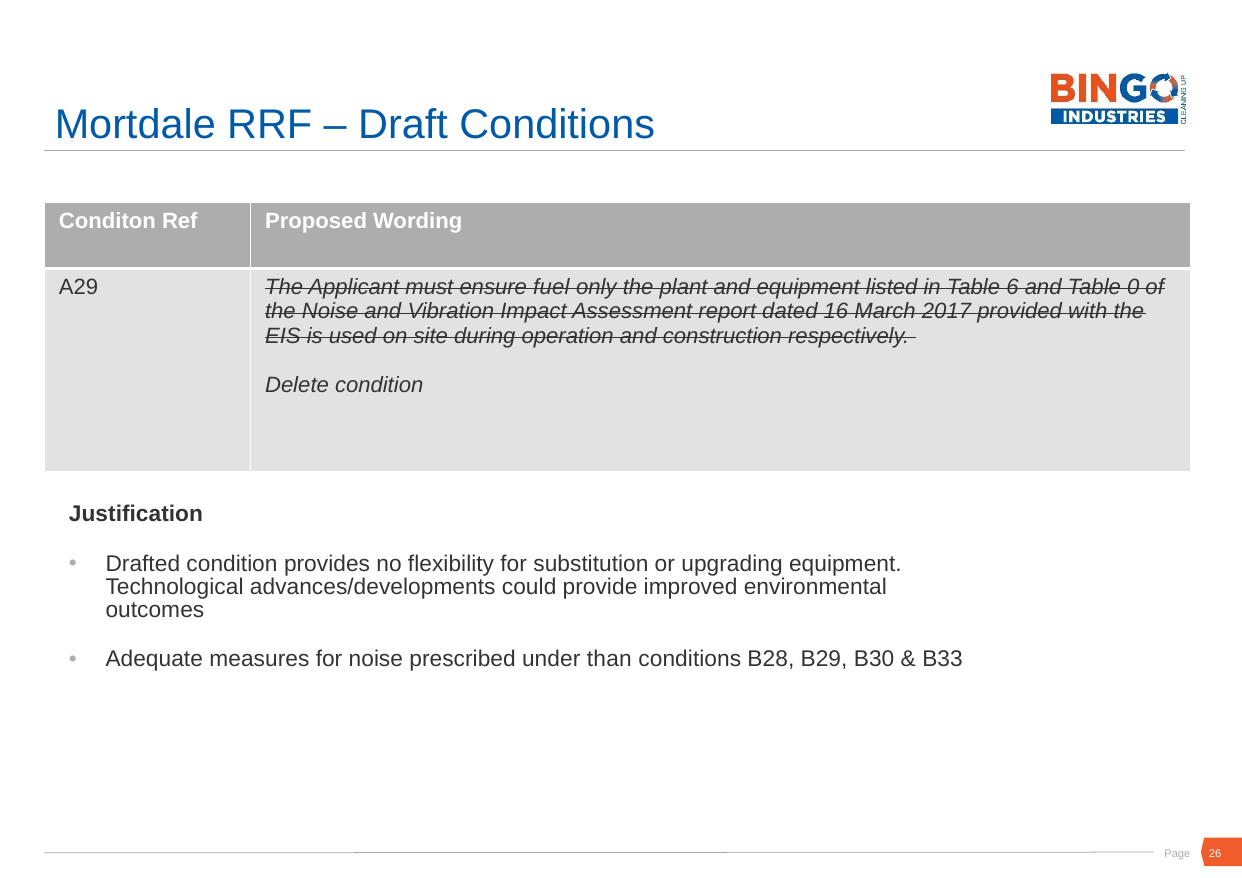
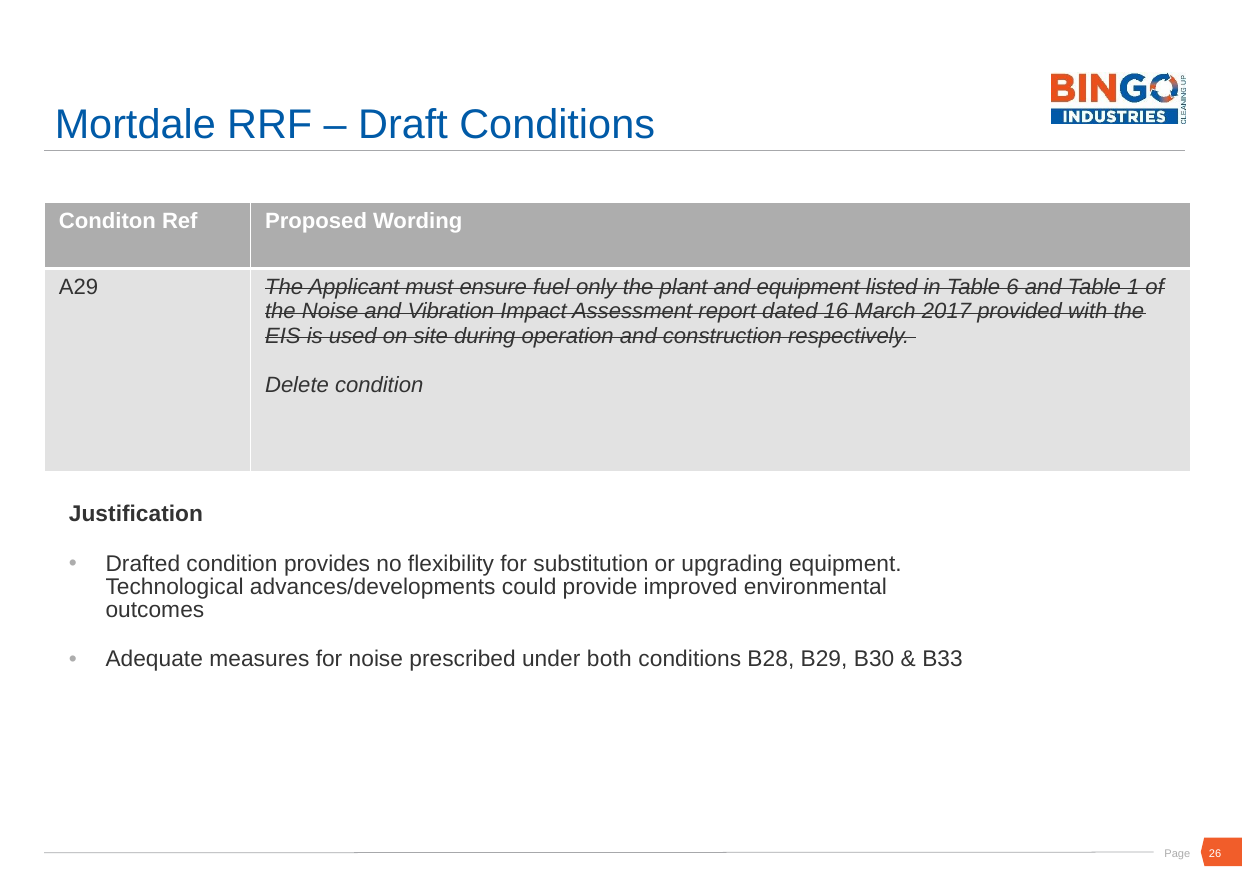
0: 0 -> 1
than: than -> both
